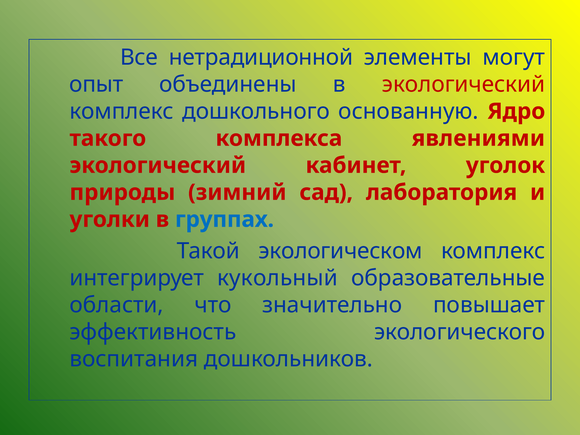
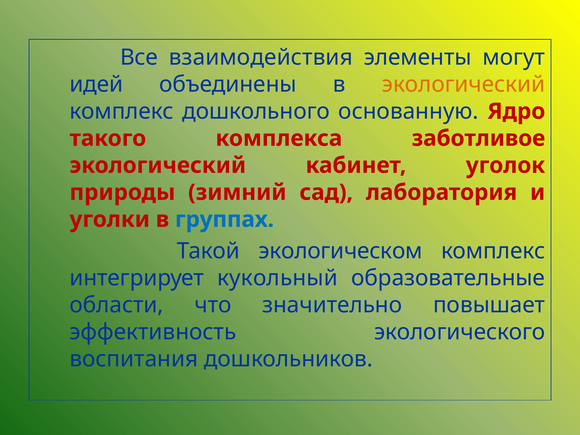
нетрадиционной: нетрадиционной -> взаимодействия
опыт: опыт -> идей
экологический at (464, 84) colour: red -> orange
явлениями: явлениями -> заботливое
